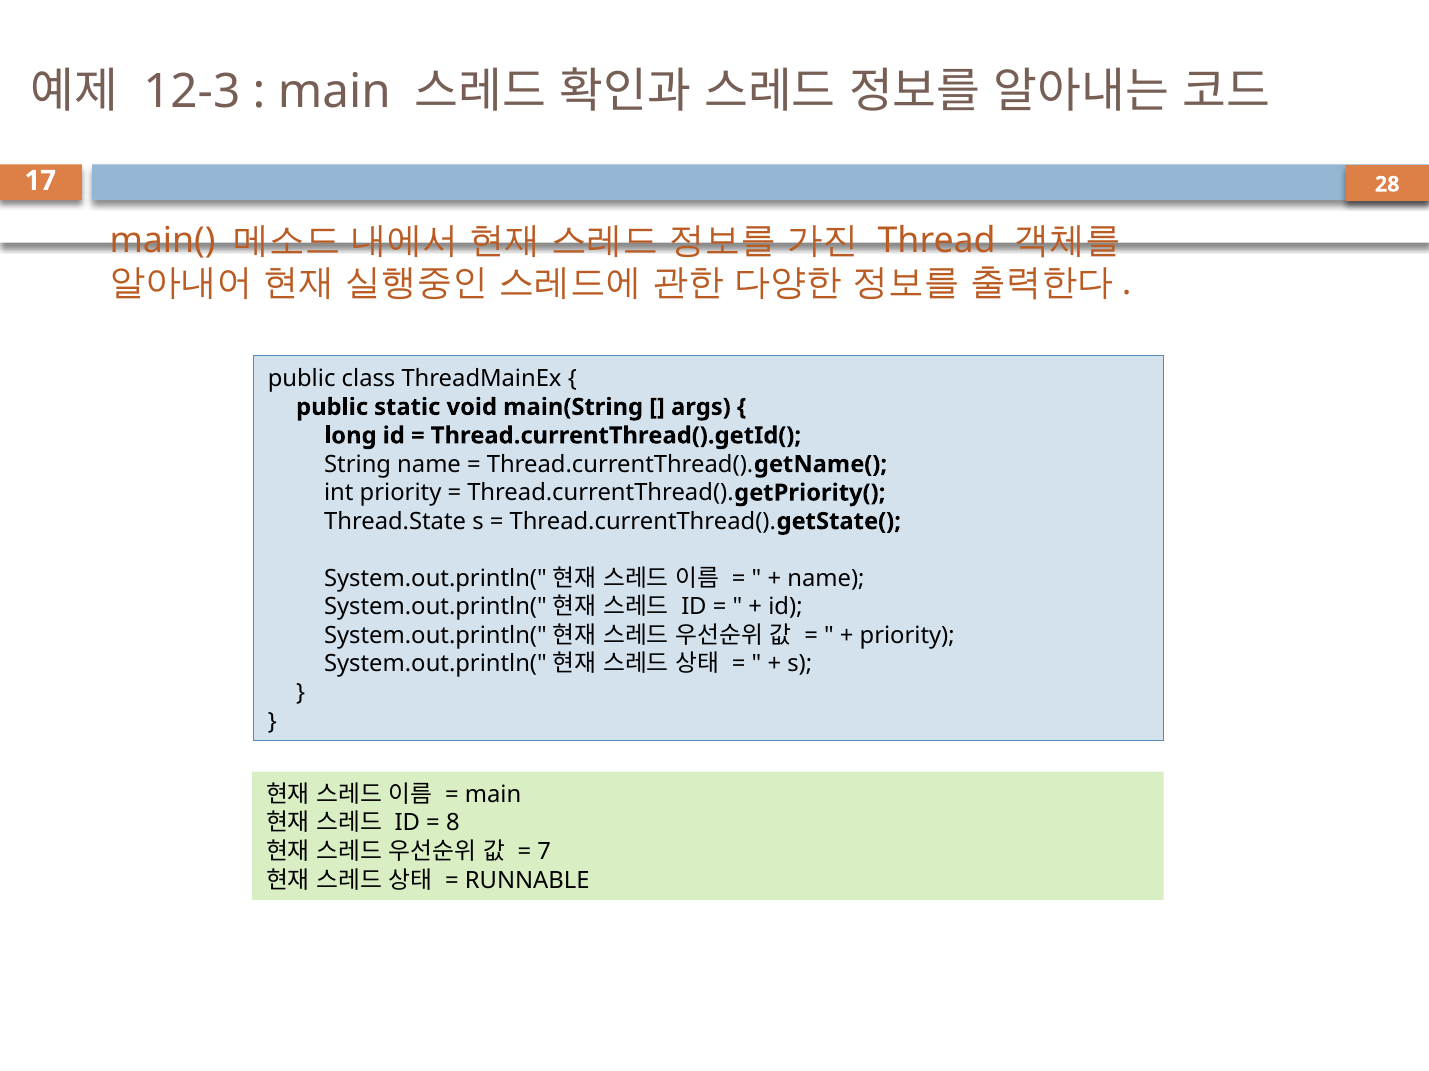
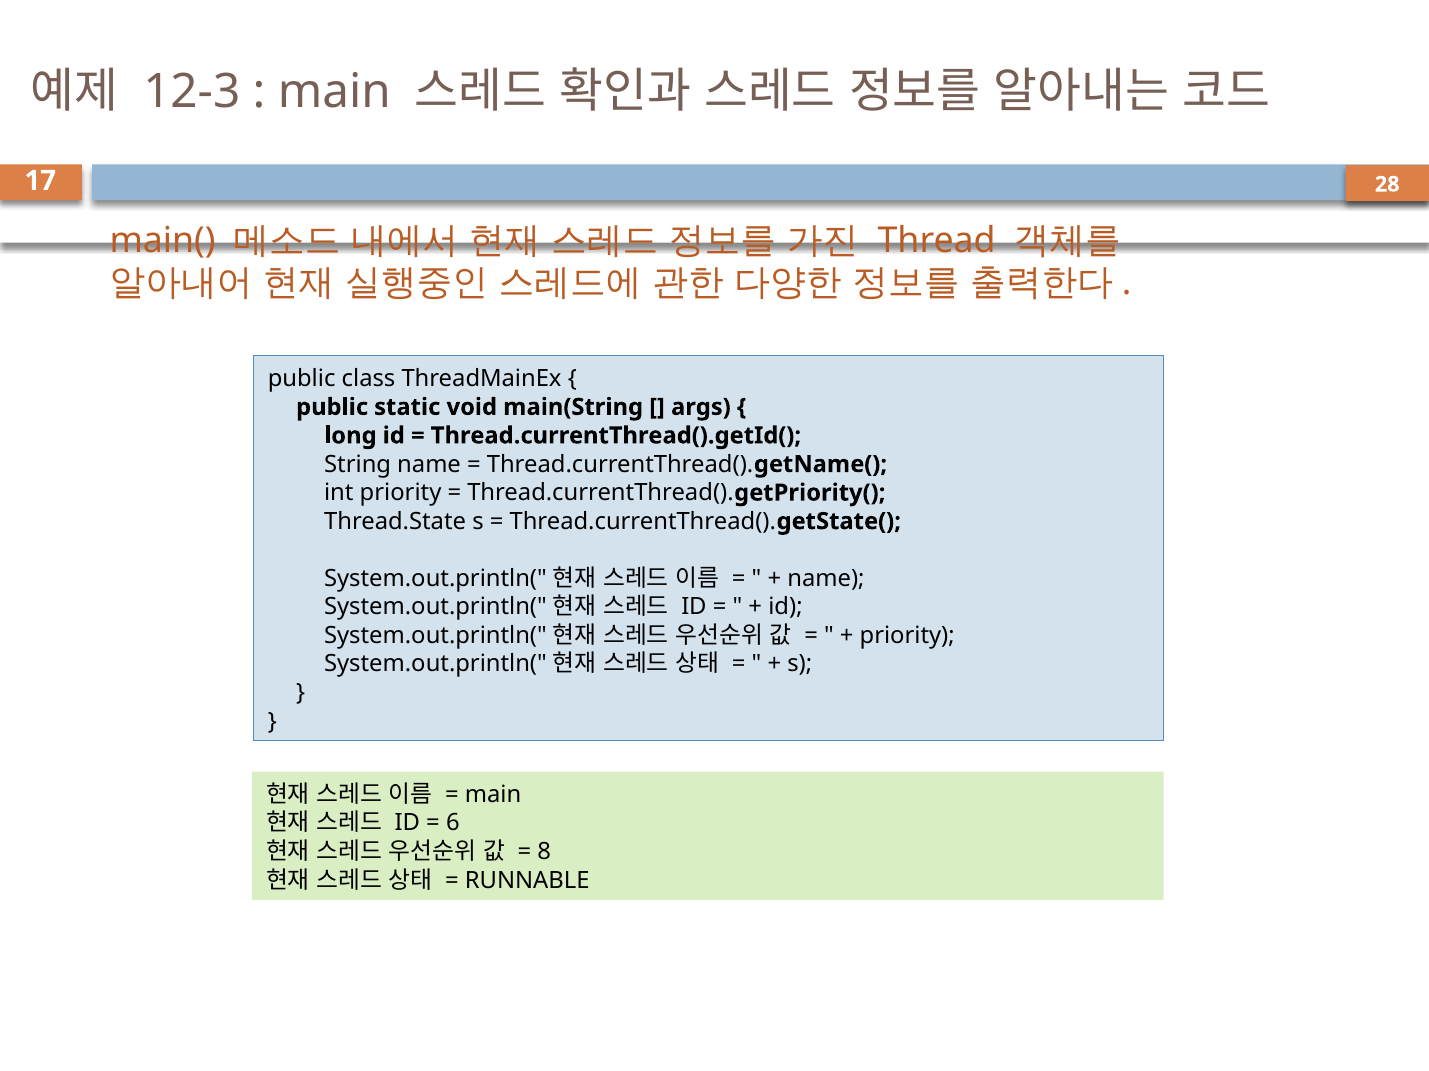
8: 8 -> 6
7: 7 -> 8
